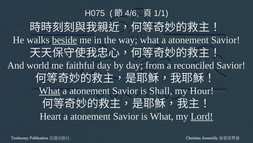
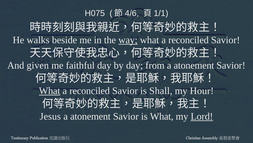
beside underline: present -> none
way underline: none -> present
atonement at (189, 40): atonement -> reconciled
world: world -> given
reconciled at (194, 65): reconciled -> atonement
atonement at (90, 91): atonement -> reconciled
Heart: Heart -> Jesus
